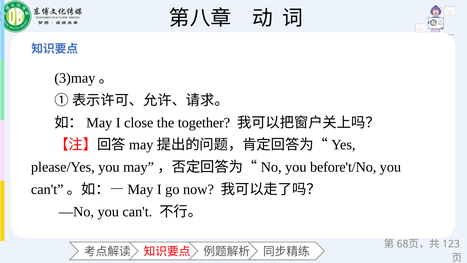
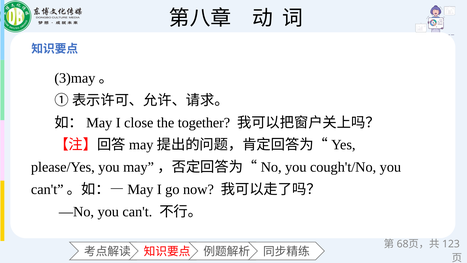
before't/No: before't/No -> cough't/No
